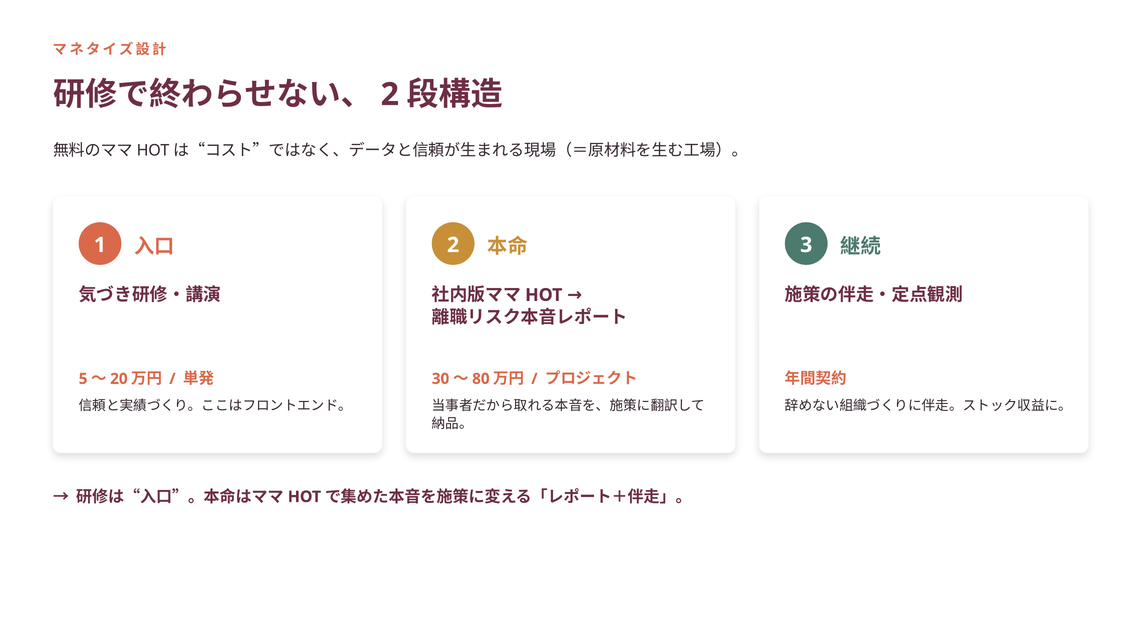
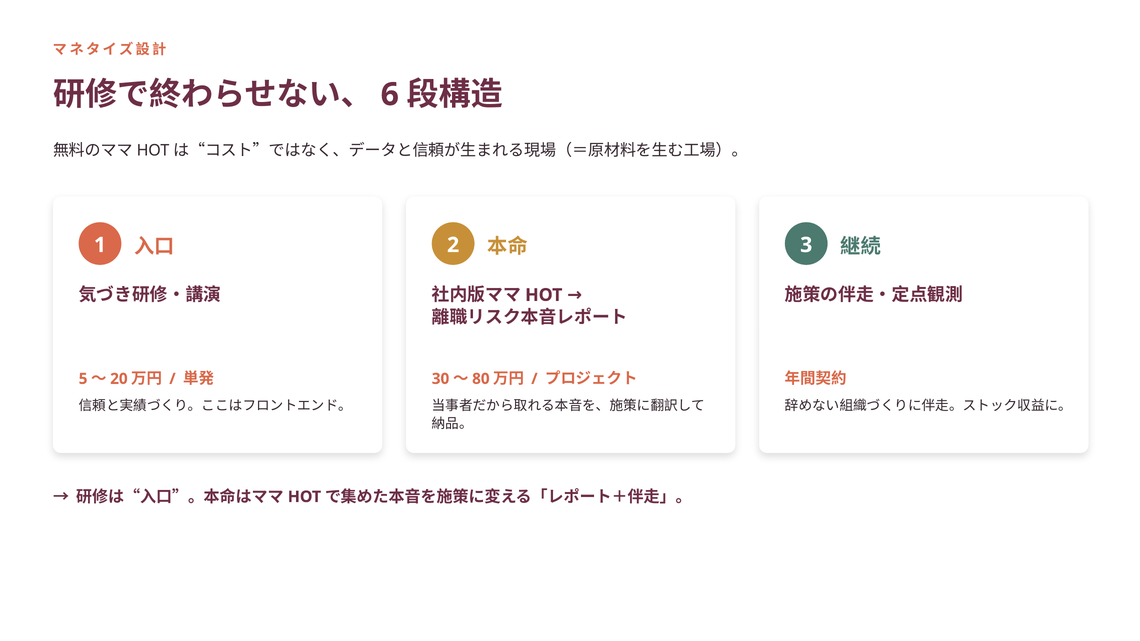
2 at (390, 95): 2 -> 6
